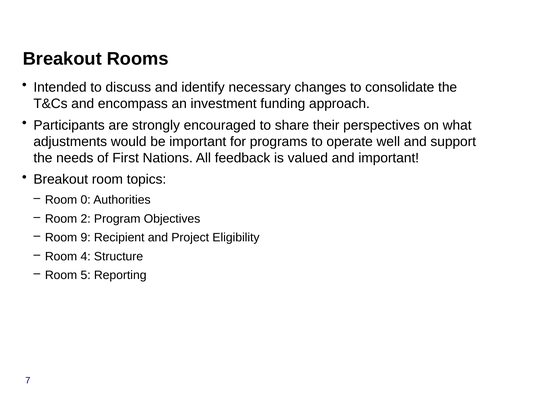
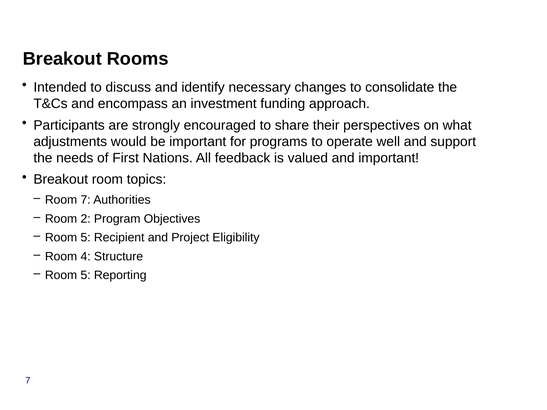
Room 0: 0 -> 7
9 at (86, 238): 9 -> 5
